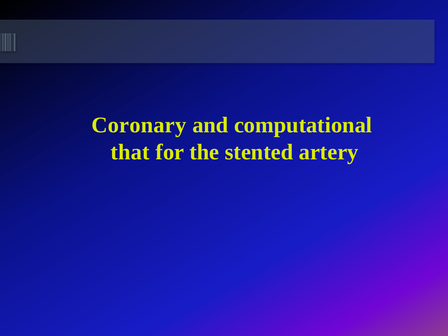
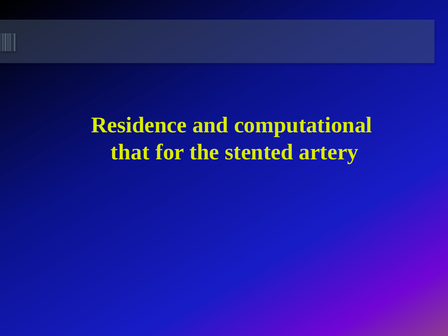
Coronary: Coronary -> Residence
